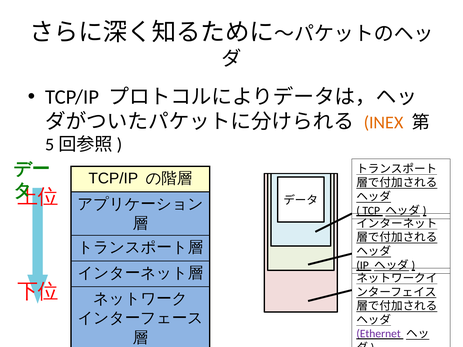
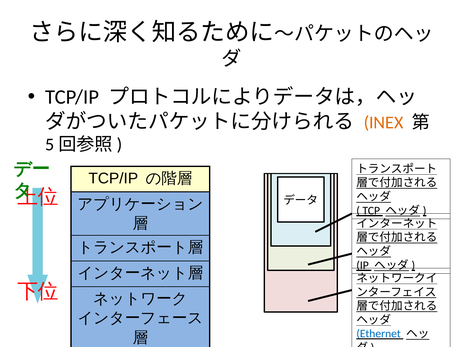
Ethernet colour: purple -> blue
